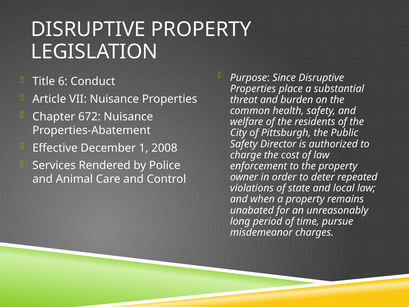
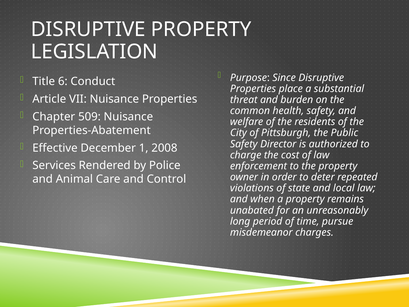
672: 672 -> 509
